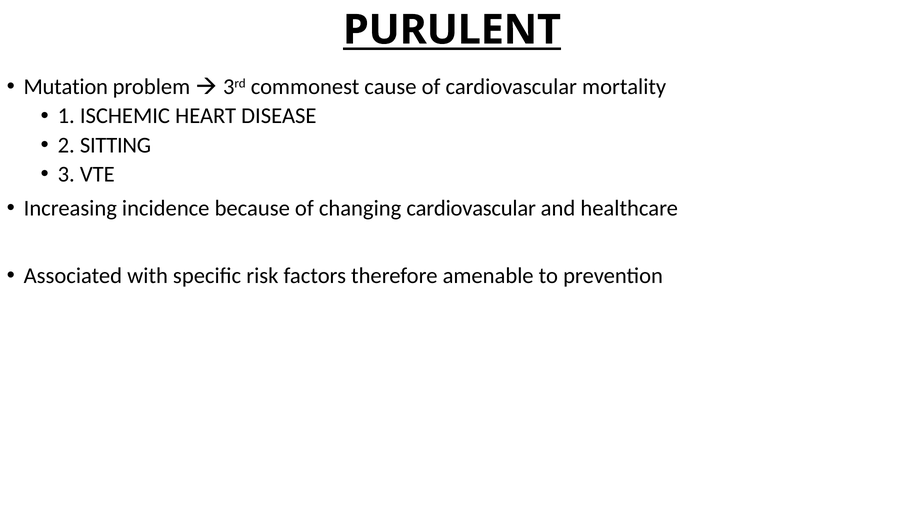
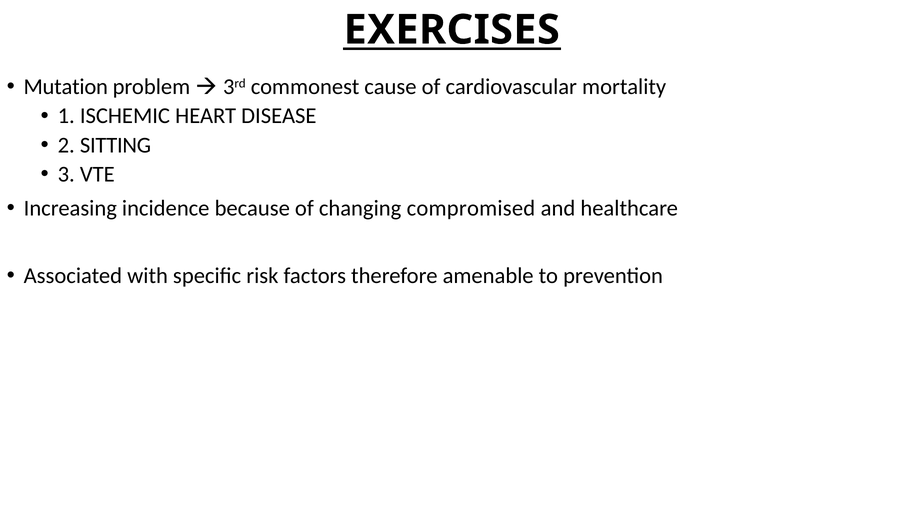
PURULENT: PURULENT -> EXERCISES
changing cardiovascular: cardiovascular -> compromised
